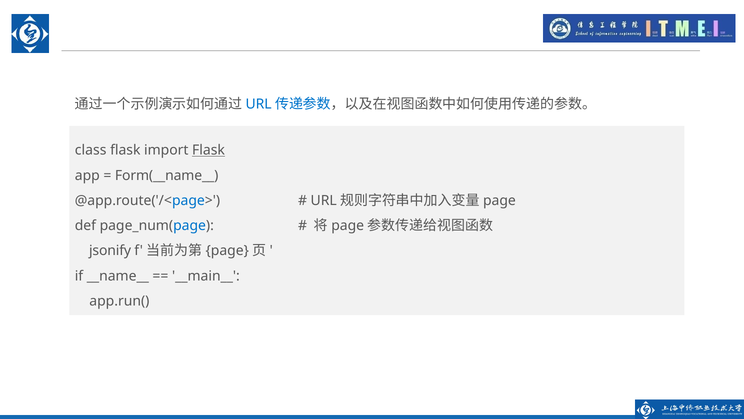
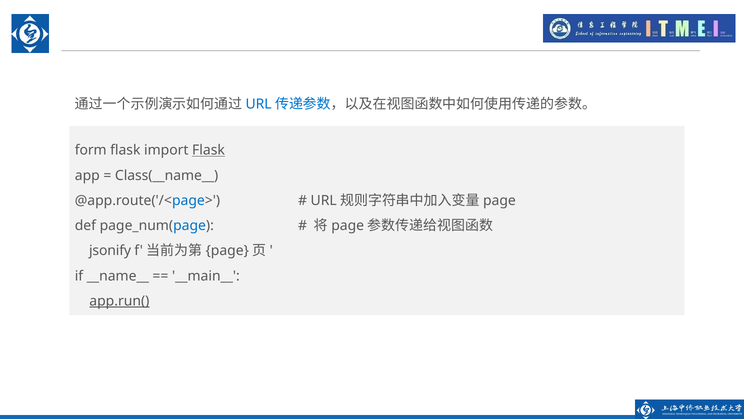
class: class -> form
Form(__name__: Form(__name__ -> Class(__name__
app.run( underline: none -> present
